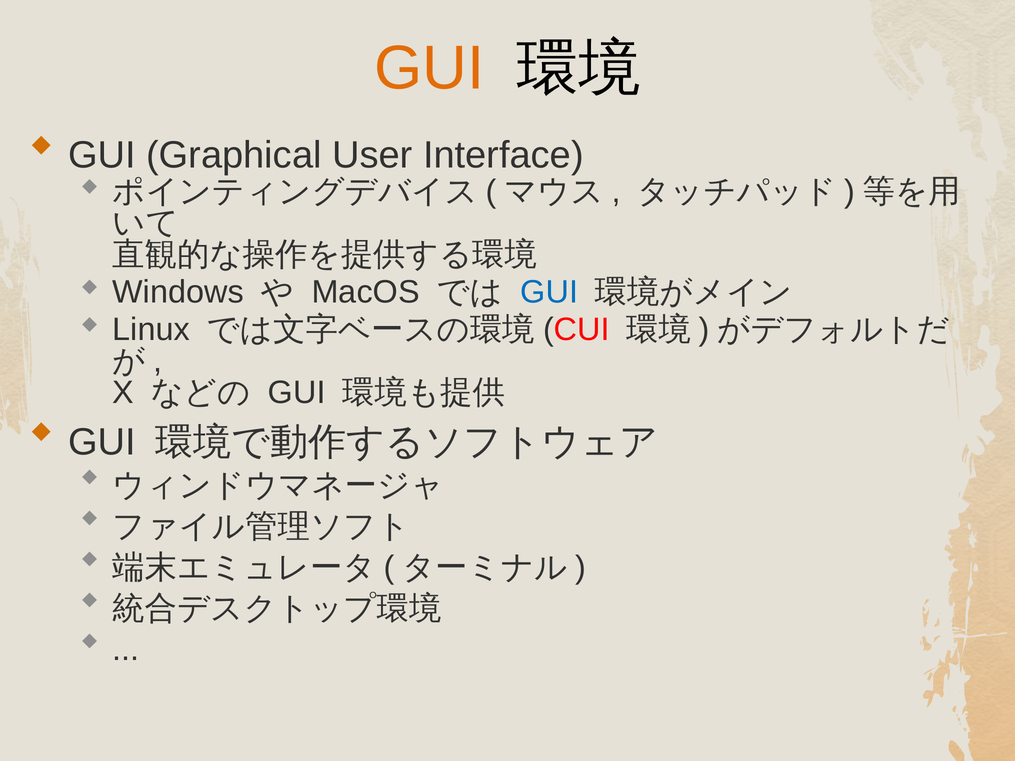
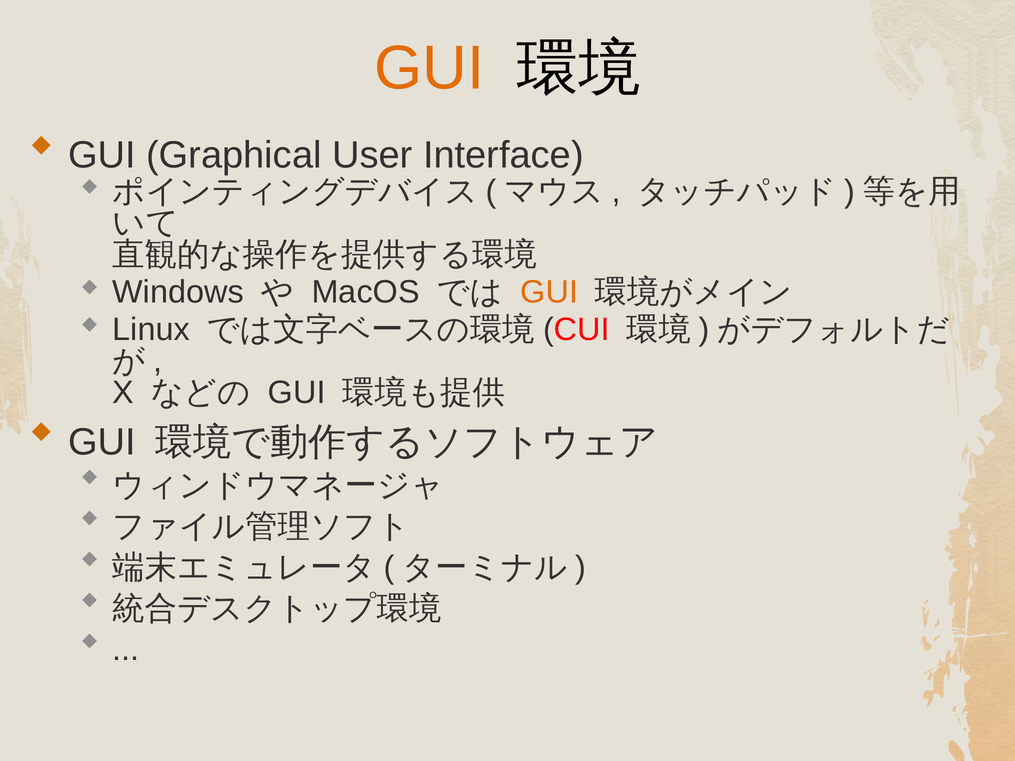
GUI at (549, 292) colour: blue -> orange
